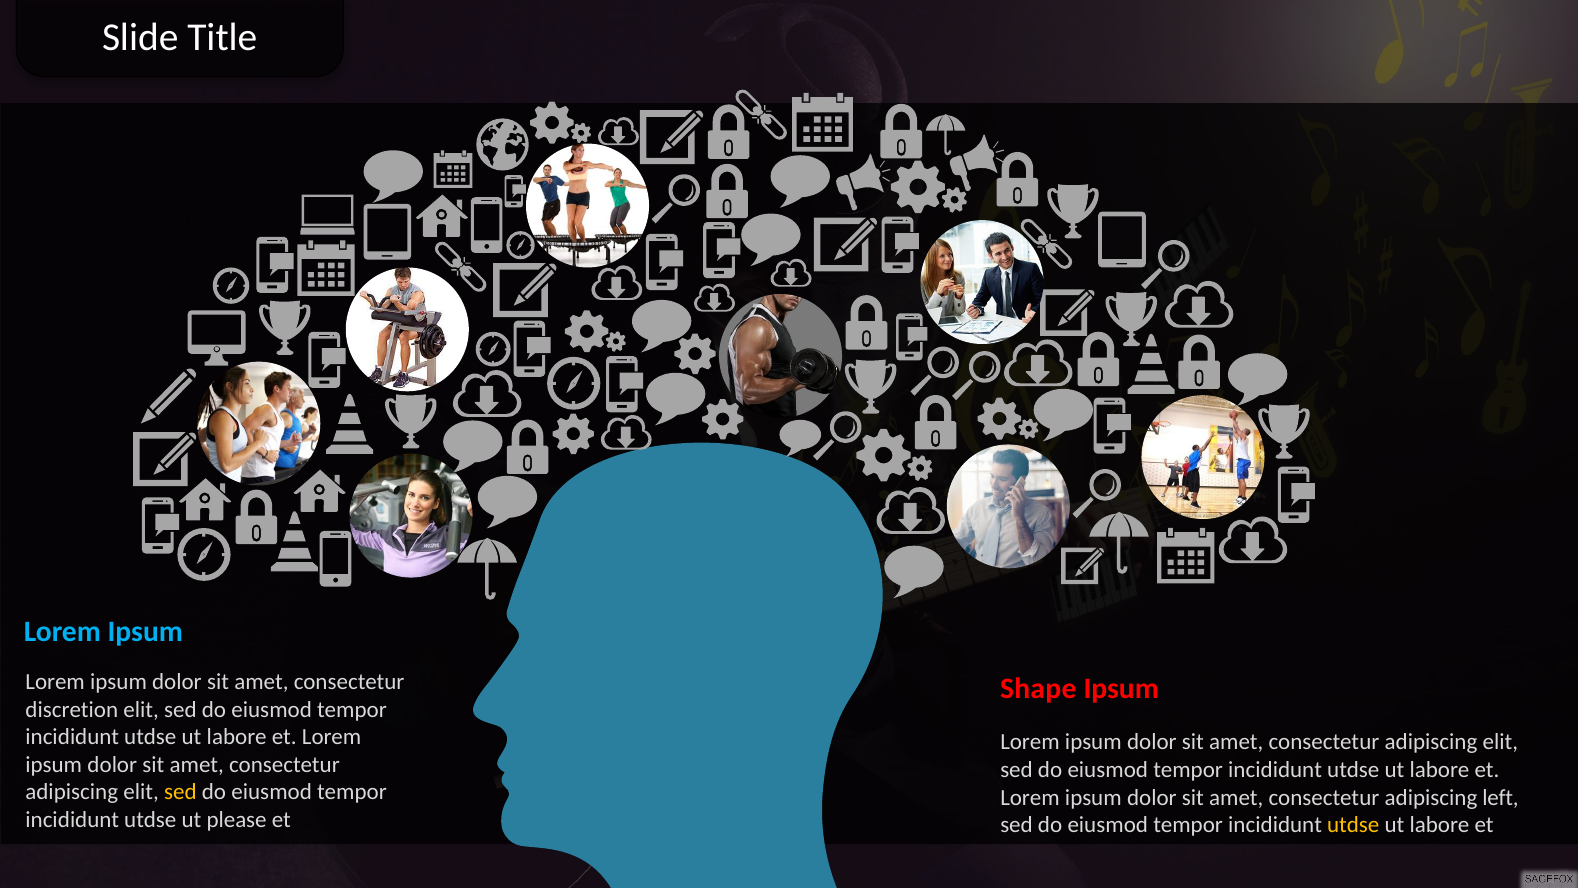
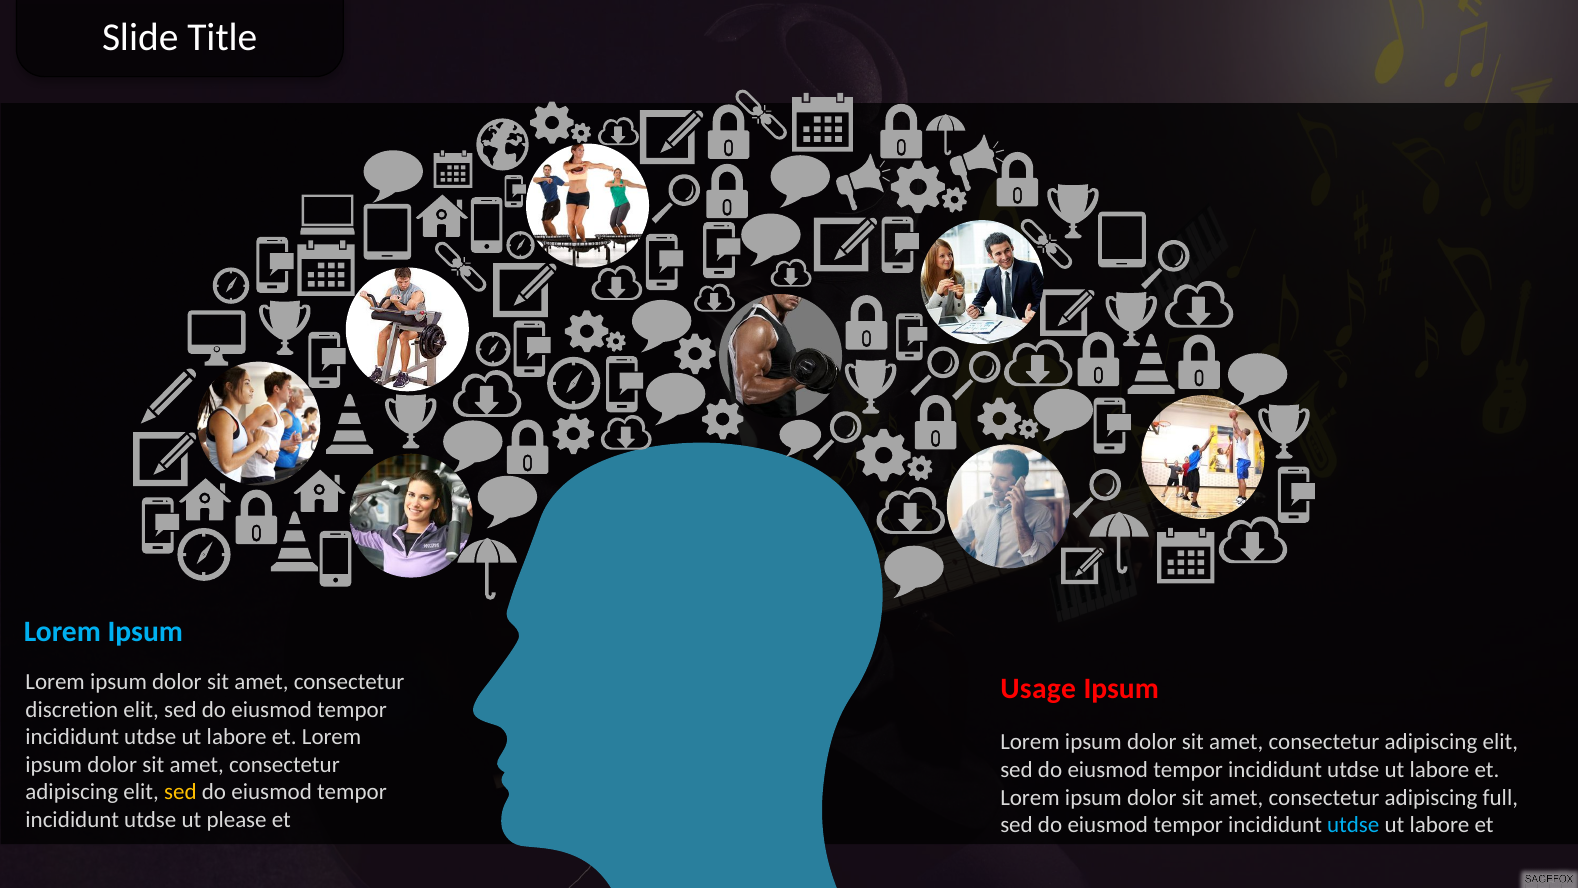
Shape: Shape -> Usage
left: left -> full
utdse at (1353, 825) colour: yellow -> light blue
